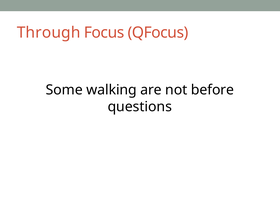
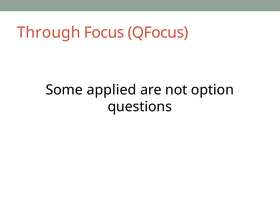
walking: walking -> applied
before: before -> option
